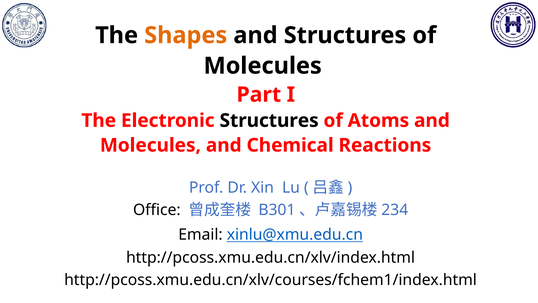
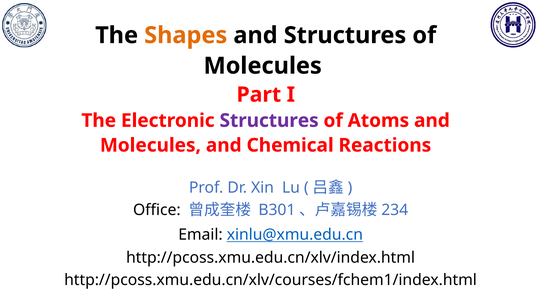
Structures at (269, 120) colour: black -> purple
